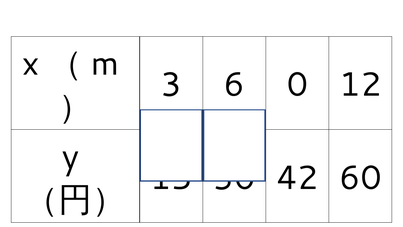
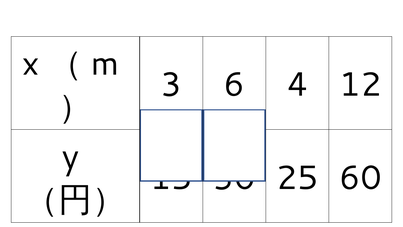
0: 0 -> 4
42: 42 -> 25
